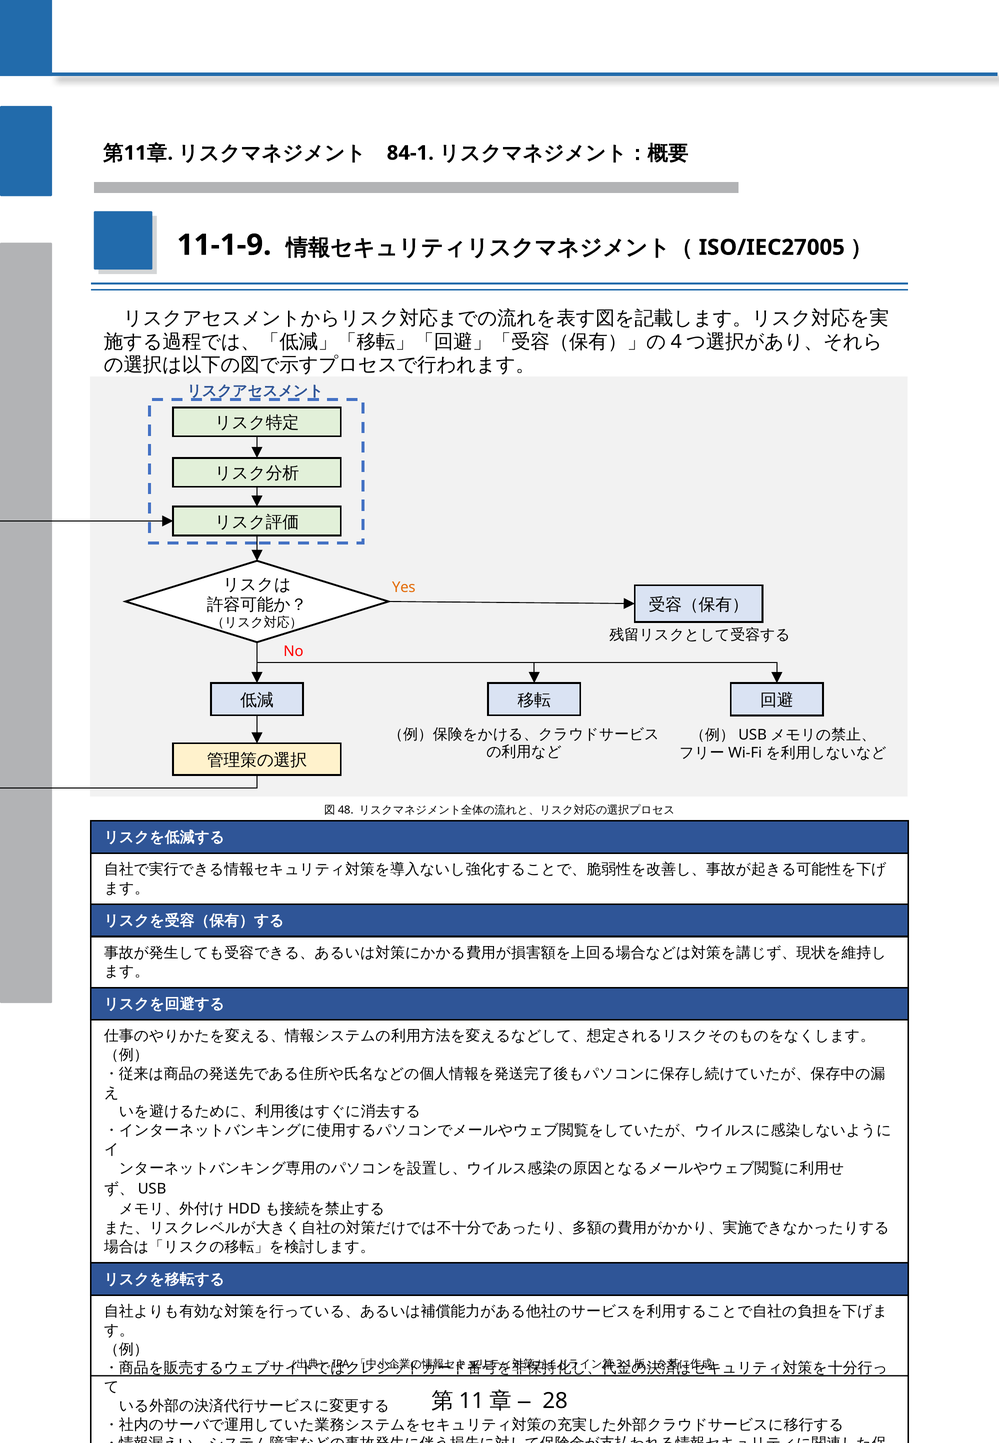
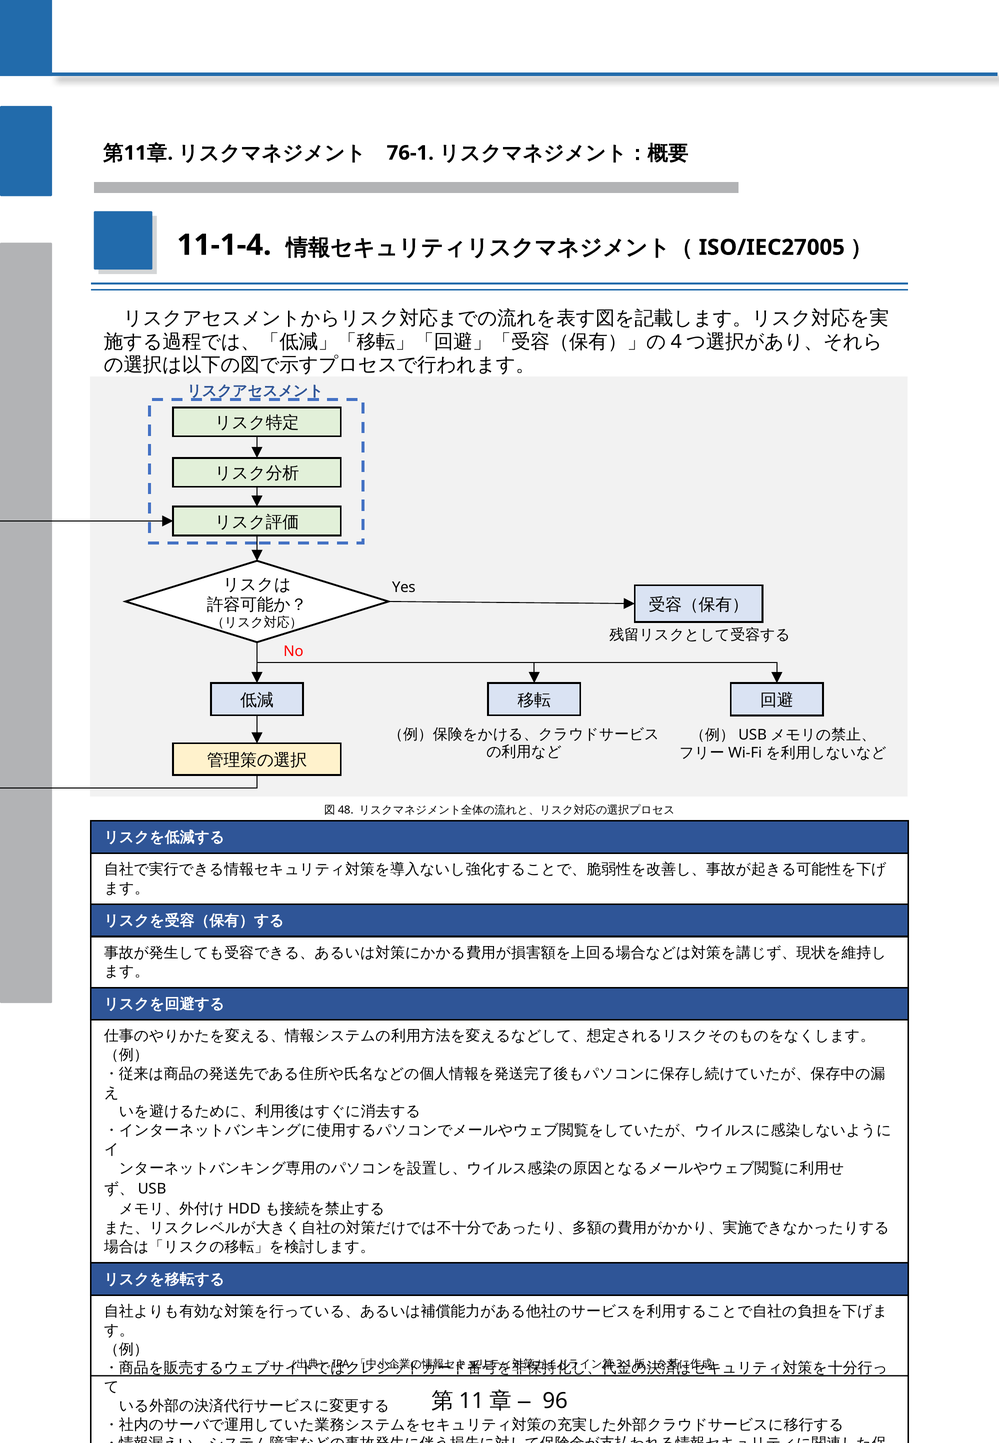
84-1: 84-1 -> 76-1
11-1-9: 11-1-9 -> 11-1-4
Yes colour: orange -> black
28: 28 -> 96
